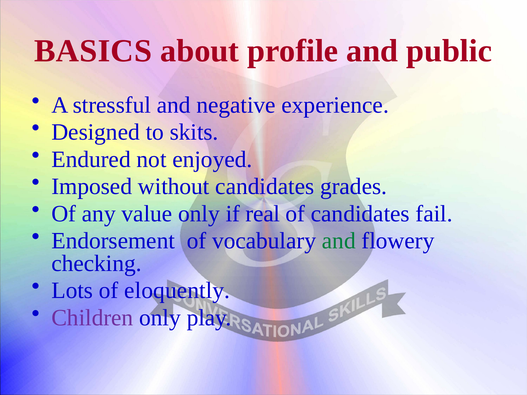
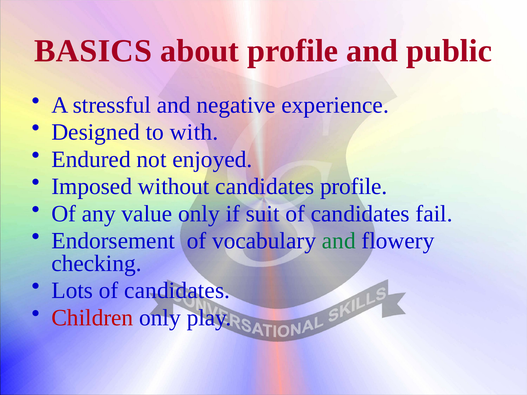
skits: skits -> with
candidates grades: grades -> profile
real: real -> suit
Lots of eloquently: eloquently -> candidates
Children colour: purple -> red
